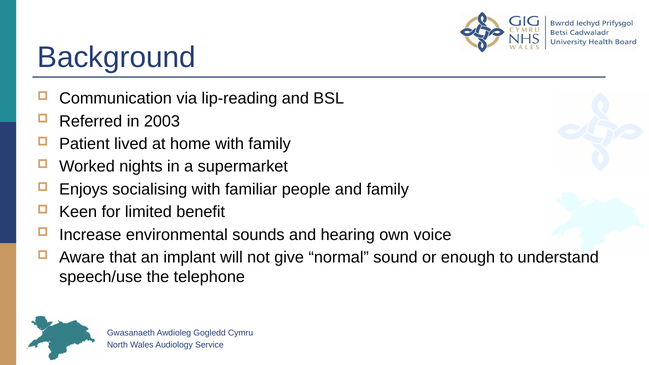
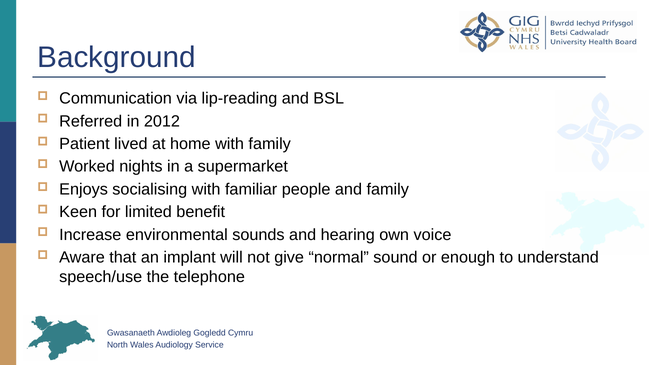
2003: 2003 -> 2012
